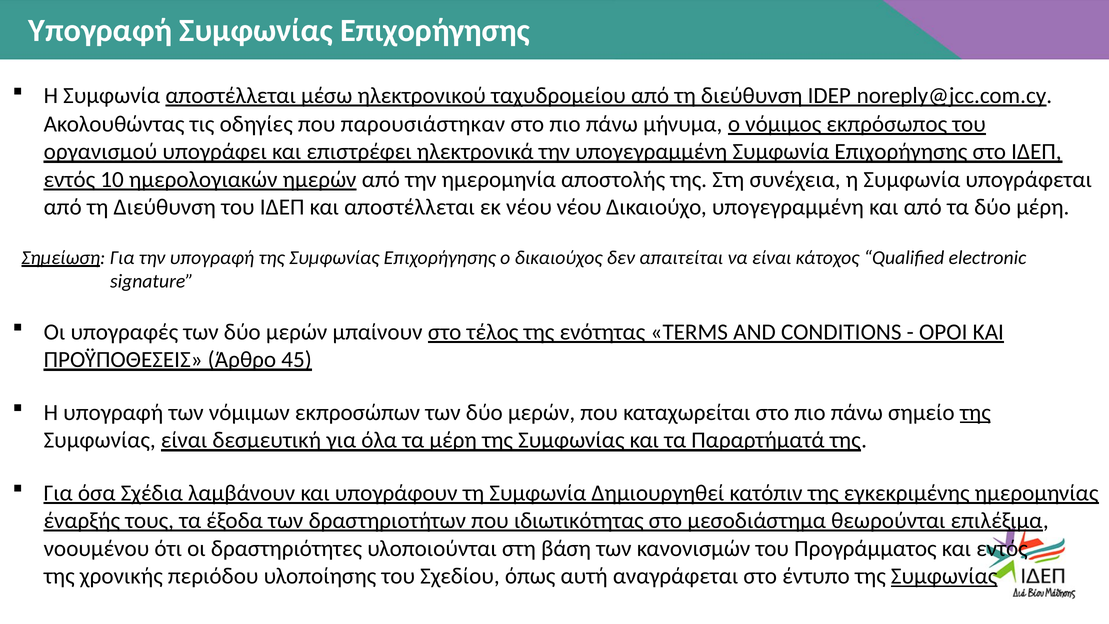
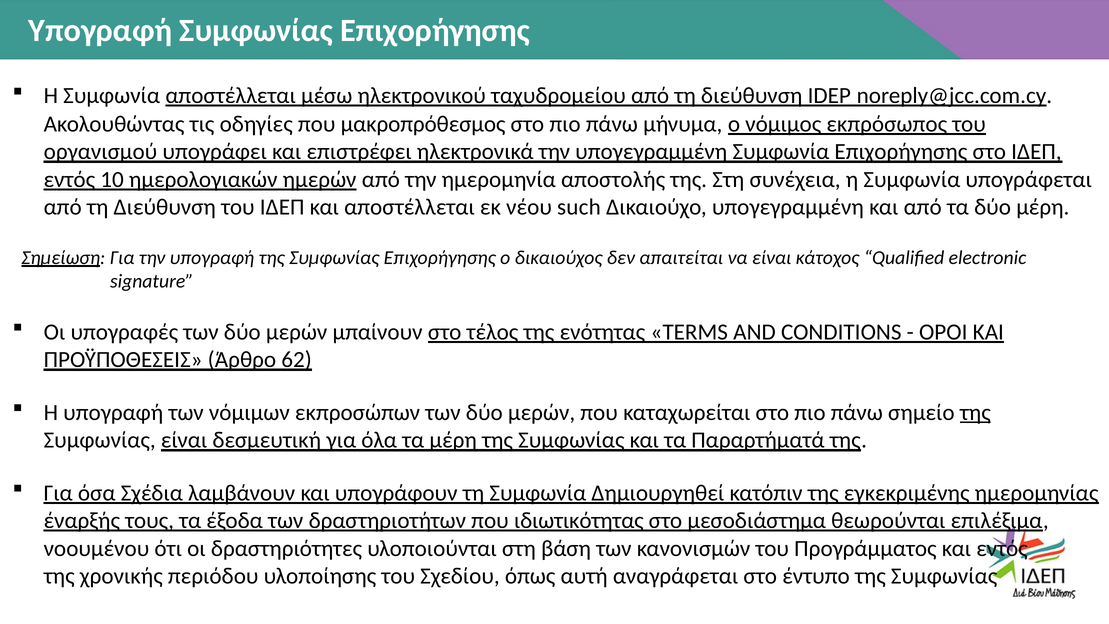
παρουσιάστηκαν: παρουσιάστηκαν -> μακροπρόθεσμος
νέου νέου: νέου -> such
45: 45 -> 62
Συμφωνίας at (944, 576) underline: present -> none
